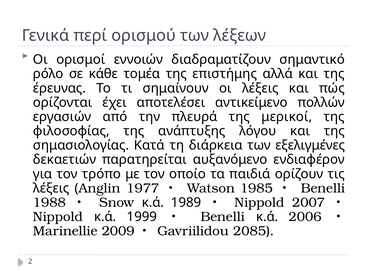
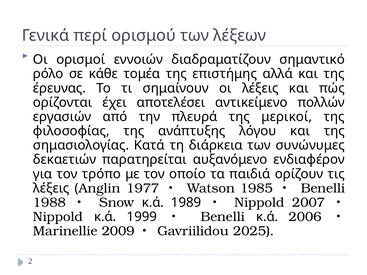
εξελιγμένες: εξελιγμένες -> συνώνυμες
2085: 2085 -> 2025
